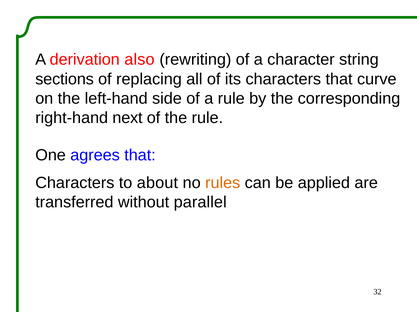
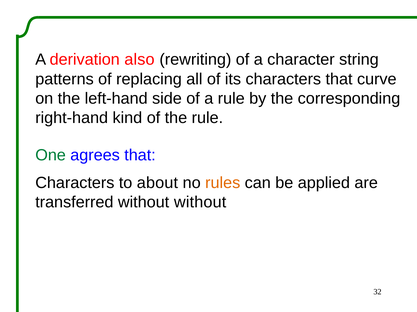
sections: sections -> patterns
next: next -> kind
One colour: black -> green
without parallel: parallel -> without
